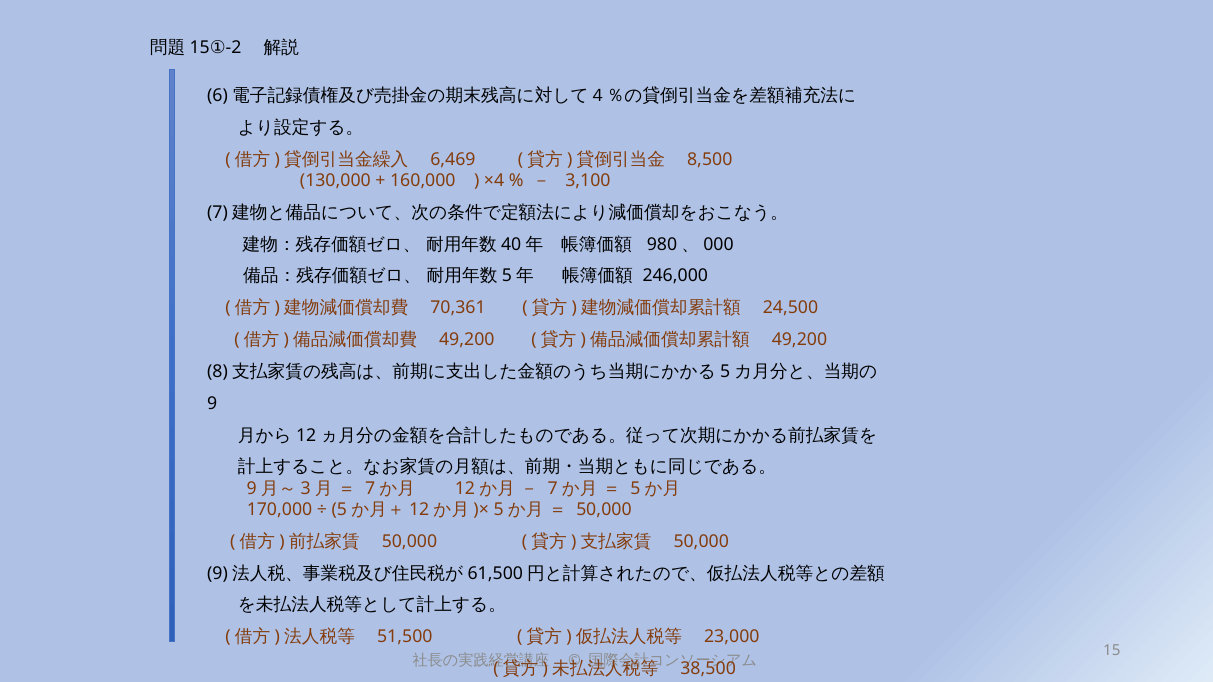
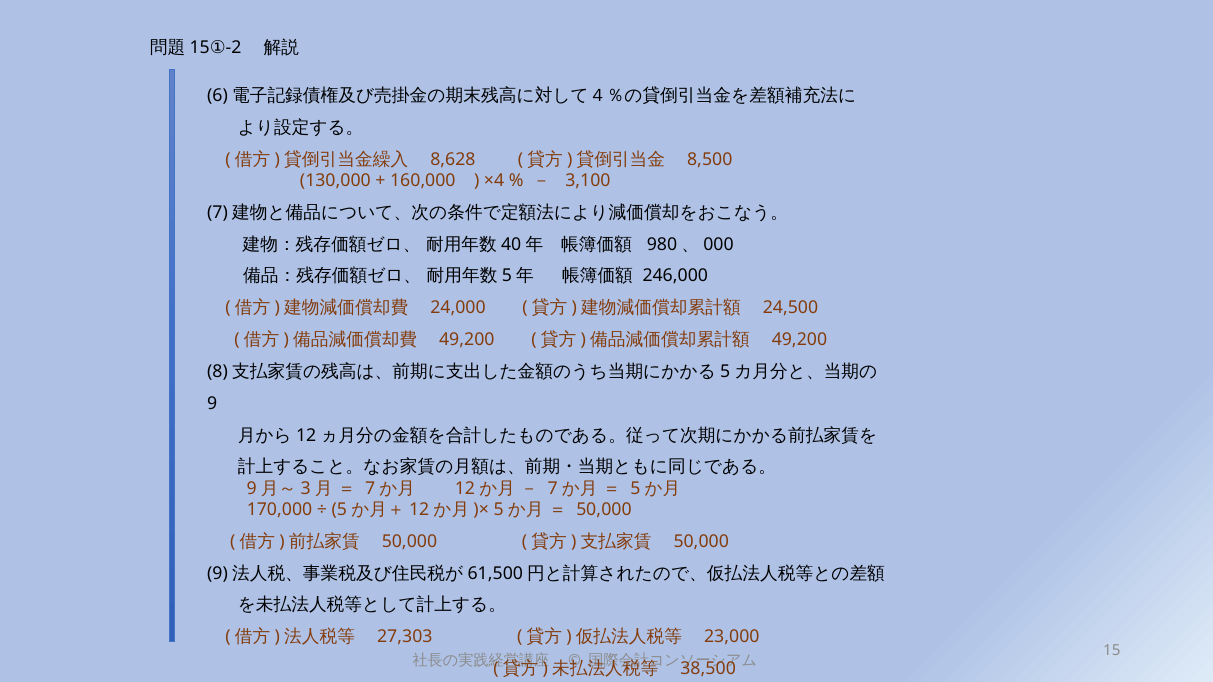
6,469: 6,469 -> 8,628
70,361: 70,361 -> 24,000
51,500: 51,500 -> 27,303
